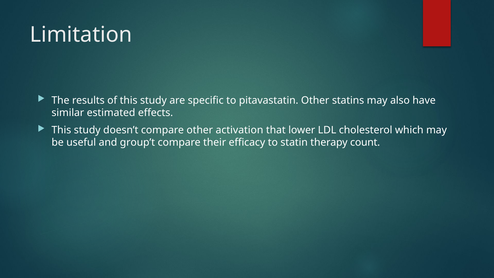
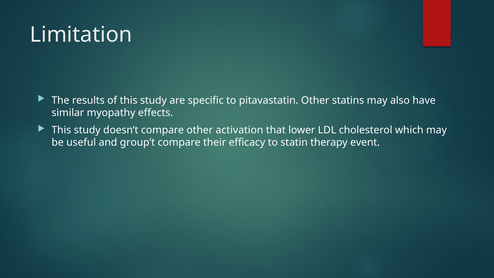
estimated: estimated -> myopathy
count: count -> event
